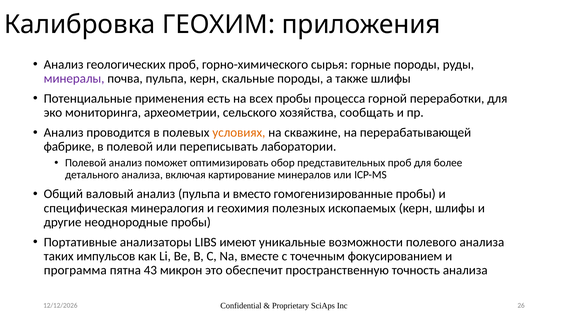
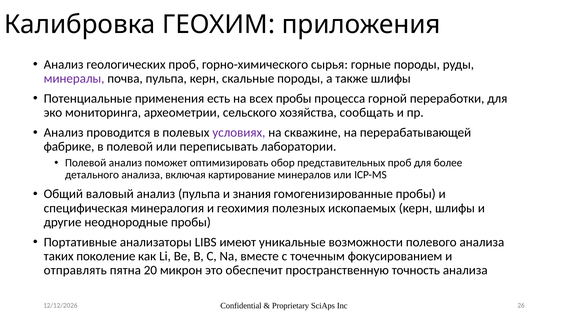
условиях colour: orange -> purple
вместо: вместо -> знания
импульсов: импульсов -> поколение
программа: программа -> отправлять
43: 43 -> 20
